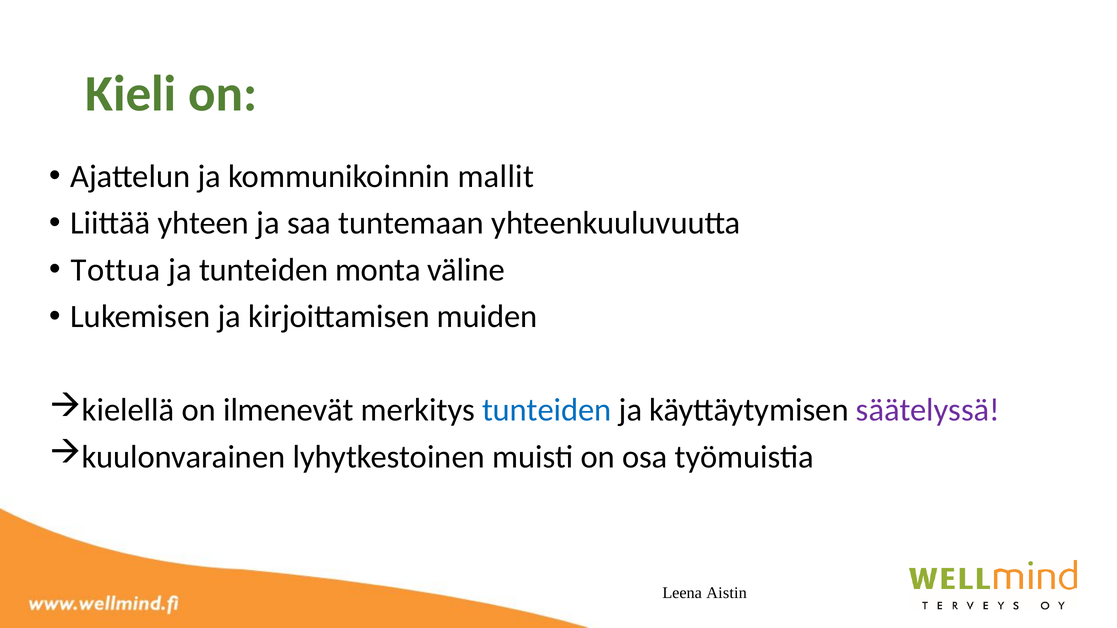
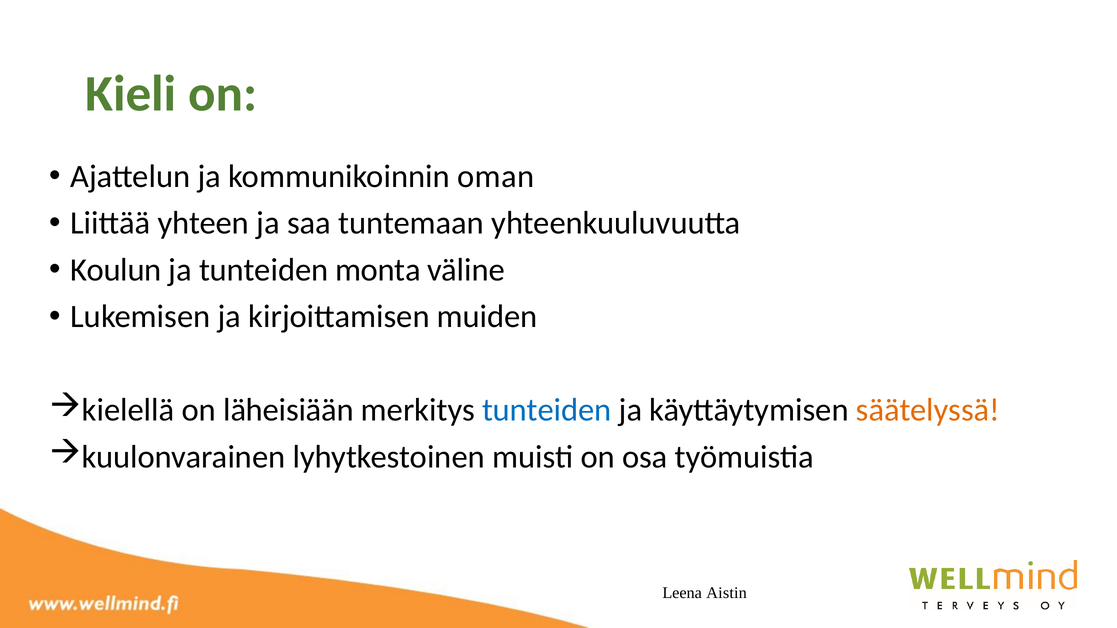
mallit: mallit -> oman
Tottua: Tottua -> Koulun
ilmenevät: ilmenevät -> läheisiään
säätelyssä colour: purple -> orange
